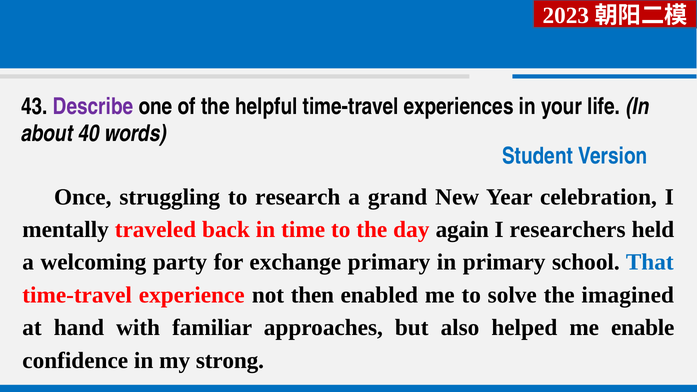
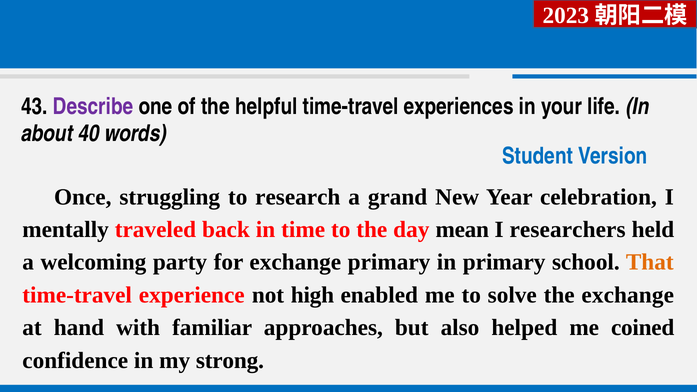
again: again -> mean
That colour: blue -> orange
then: then -> high
the imagined: imagined -> exchange
enable: enable -> coined
